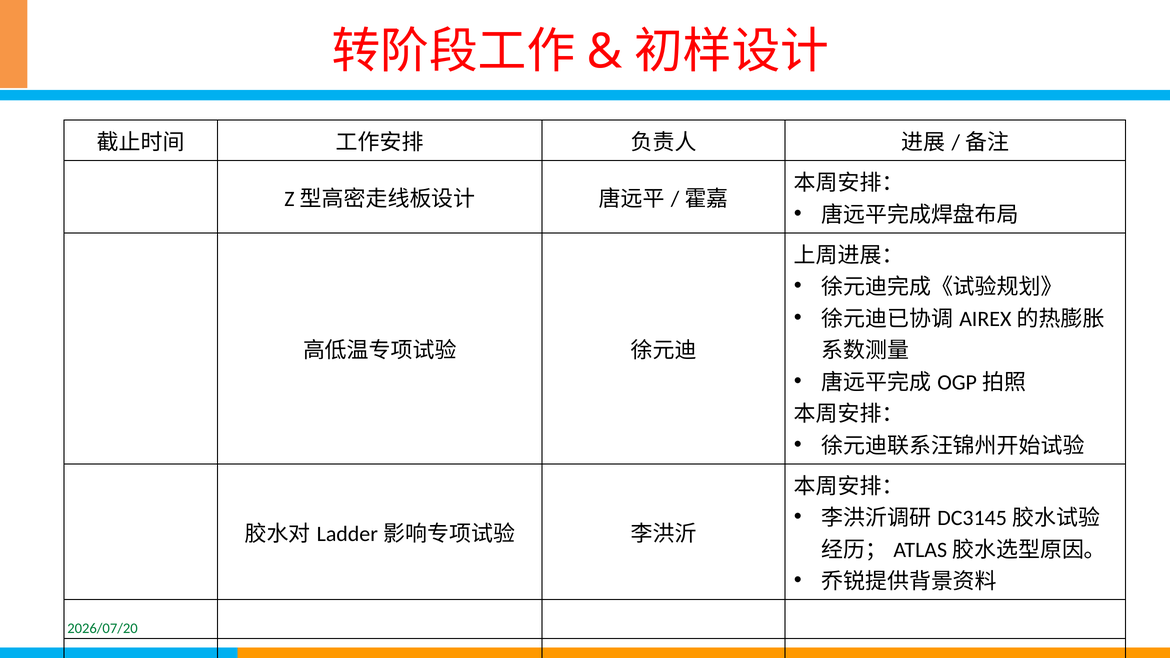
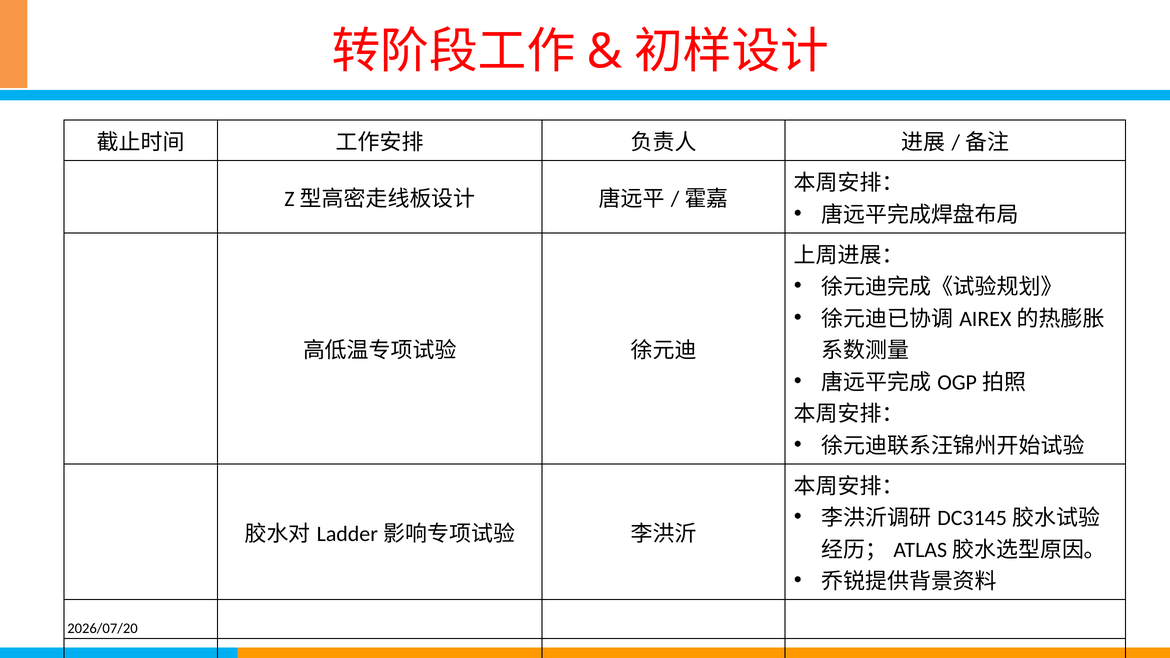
2026/07/20 colour: green -> black
